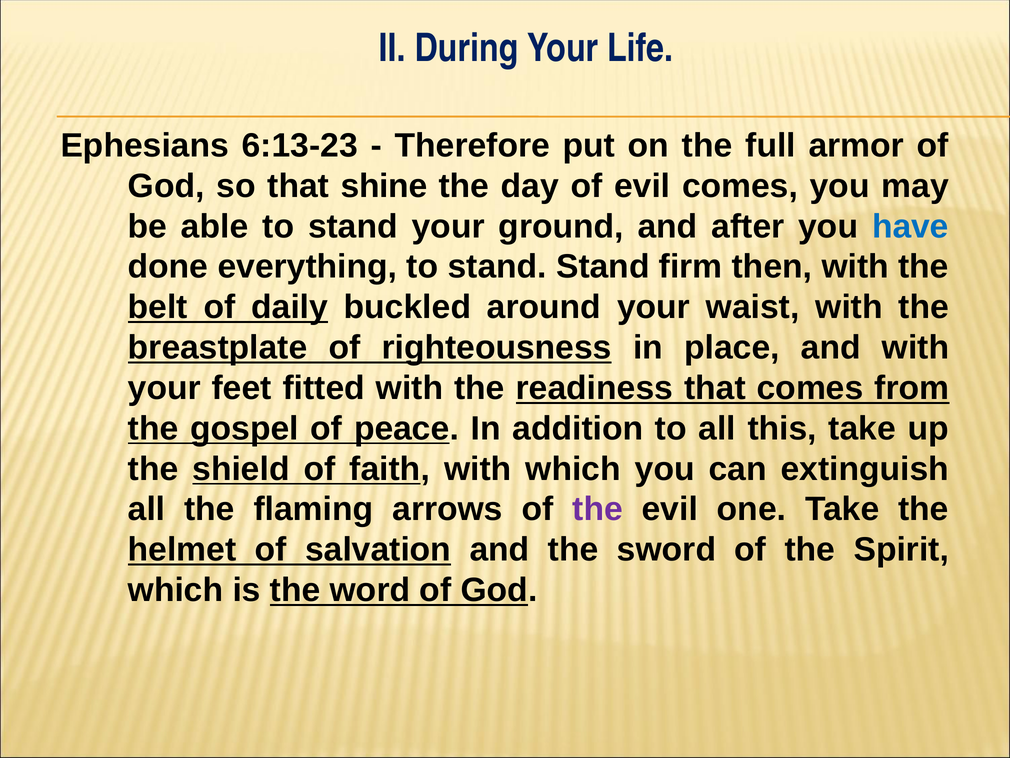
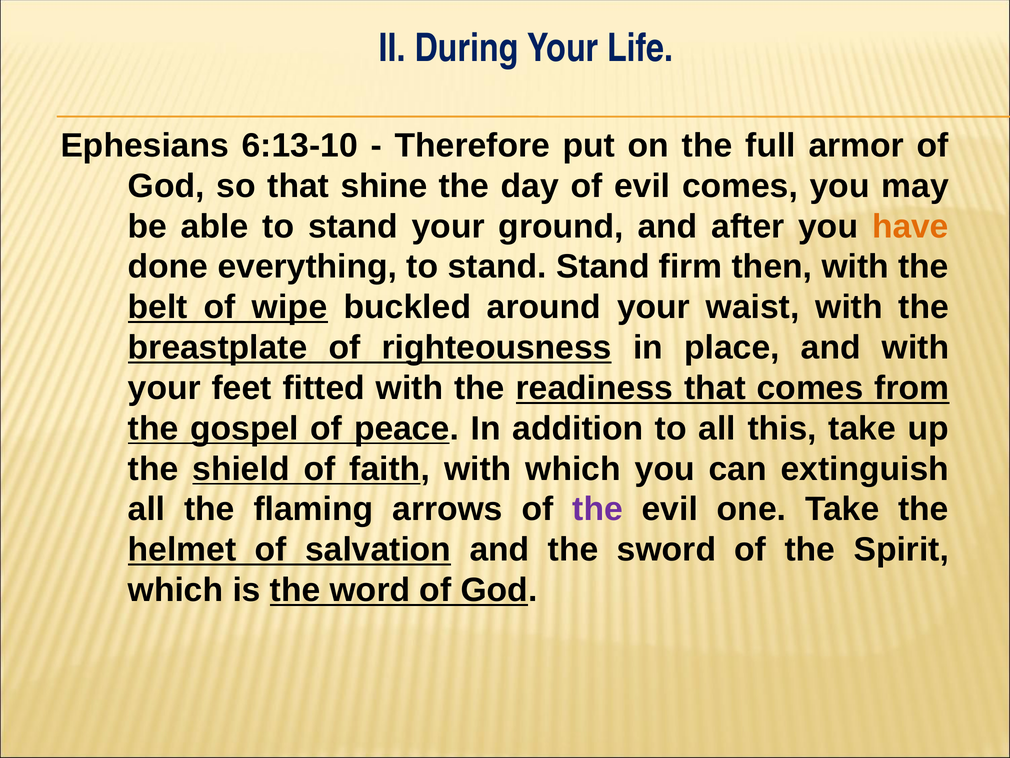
6:13-23: 6:13-23 -> 6:13-10
have colour: blue -> orange
daily: daily -> wipe
